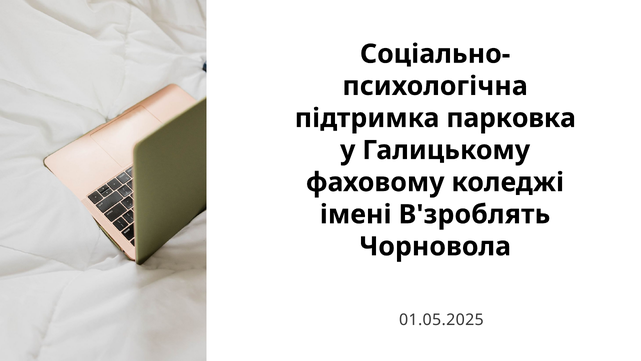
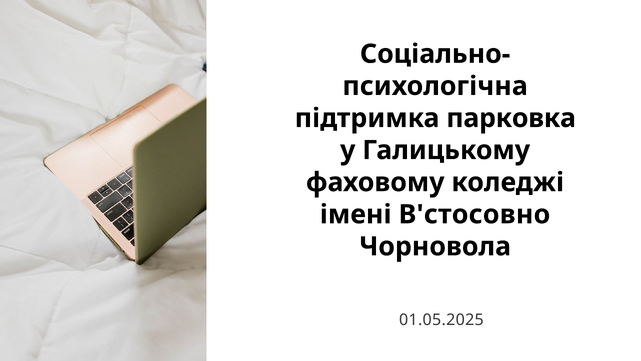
В'зроблять: В'зроблять -> В'стосовно
